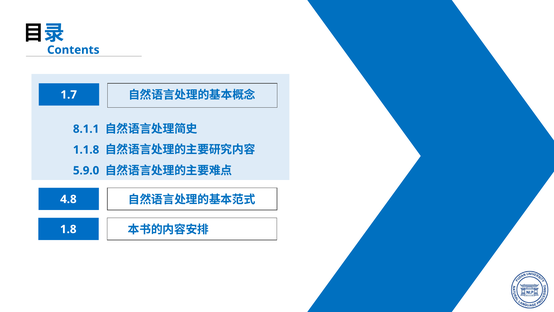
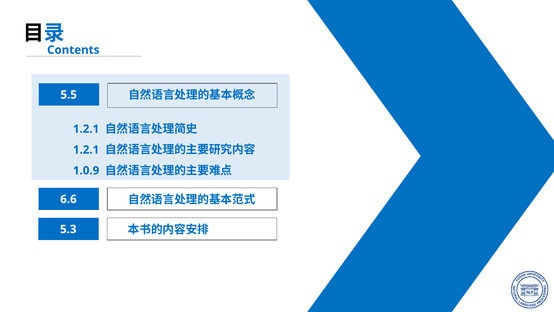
1.7: 1.7 -> 5.5
8.1.1 at (86, 129): 8.1.1 -> 1.2.1
1.1.8 at (86, 150): 1.1.8 -> 1.2.1
5.9.0: 5.9.0 -> 1.0.9
4.8: 4.8 -> 6.6
1.8: 1.8 -> 5.3
